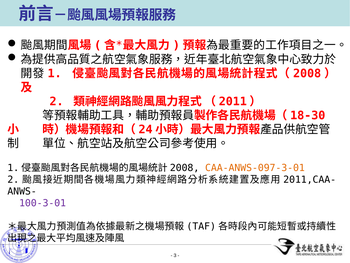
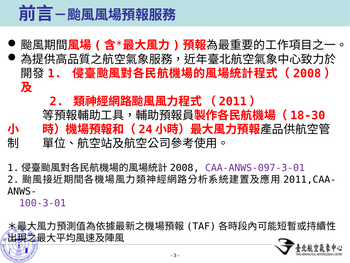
CAA-ANWS-097-3-01 colour: orange -> purple
